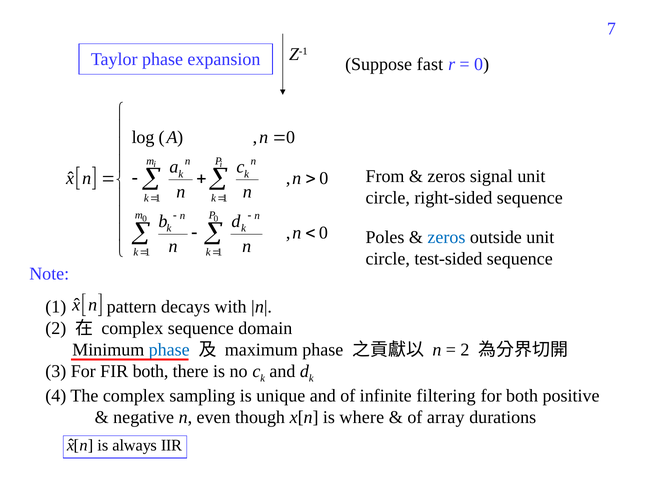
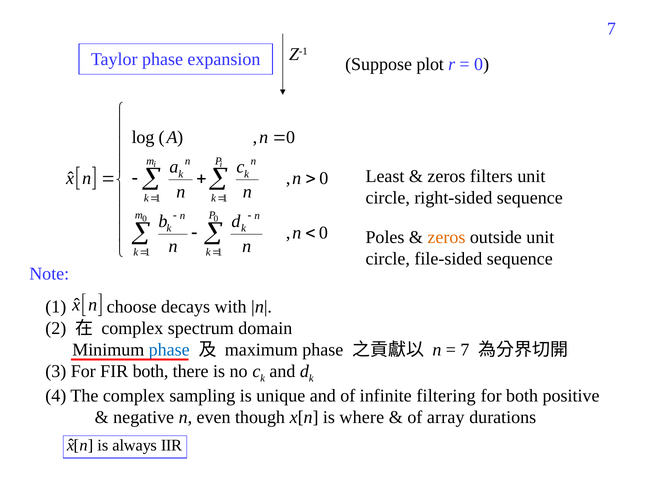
fast: fast -> plot
From: From -> Least
signal: signal -> filters
zeros at (446, 238) colour: blue -> orange
test-sided: test-sided -> file-sided
pattern: pattern -> choose
complex sequence: sequence -> spectrum
2 at (465, 350): 2 -> 7
